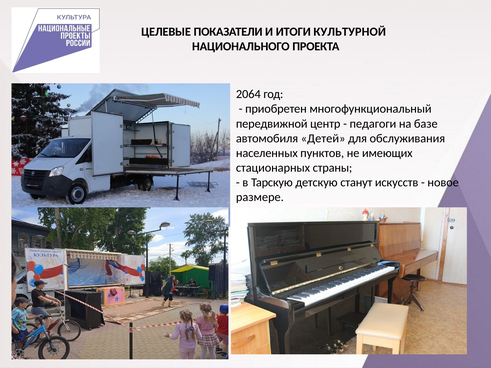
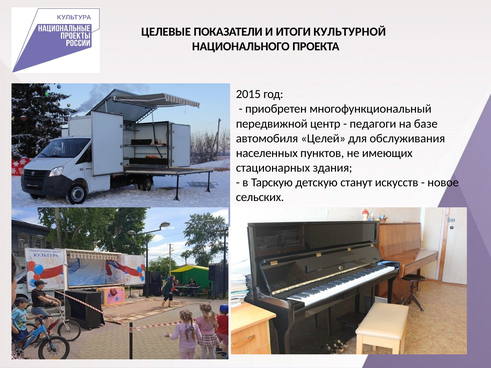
2064: 2064 -> 2015
Детей: Детей -> Целей
страны: страны -> здания
размере: размере -> сельских
